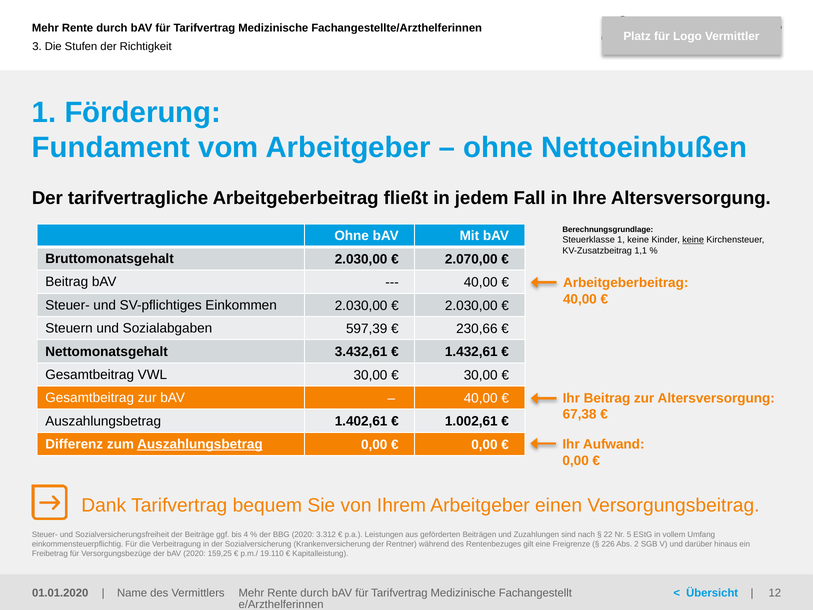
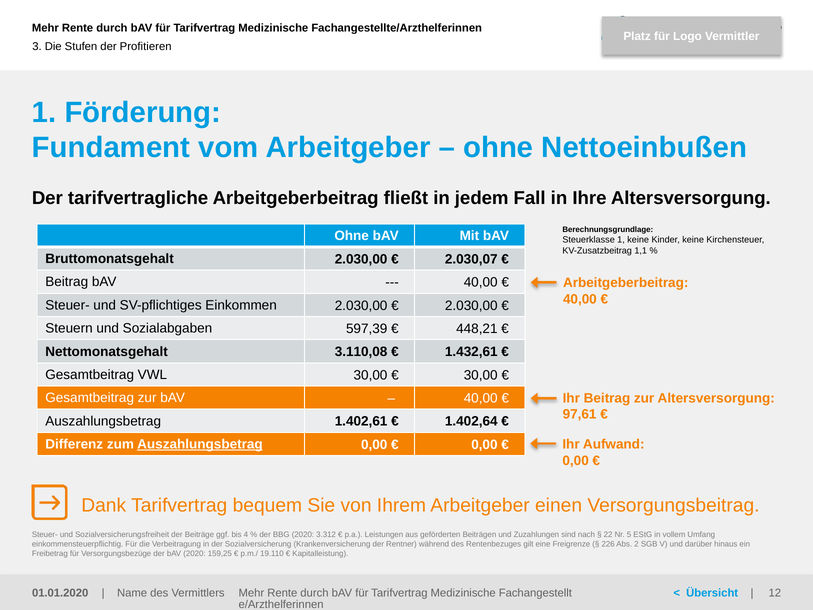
Richtigkeit: Richtigkeit -> Profitieren
keine at (693, 240) underline: present -> none
2.070,00: 2.070,00 -> 2.030,07
230,66: 230,66 -> 448,21
3.432,61: 3.432,61 -> 3.110,08
67,38: 67,38 -> 97,61
1.002,61: 1.002,61 -> 1.402,64
